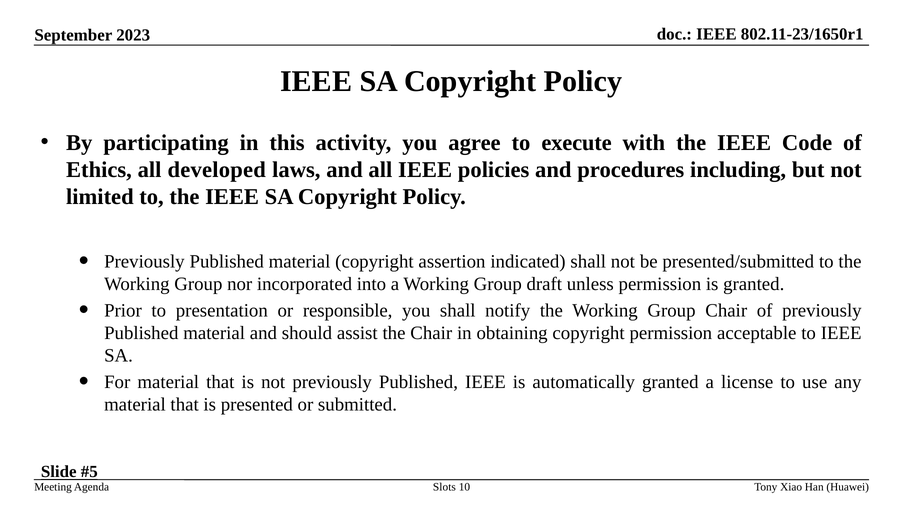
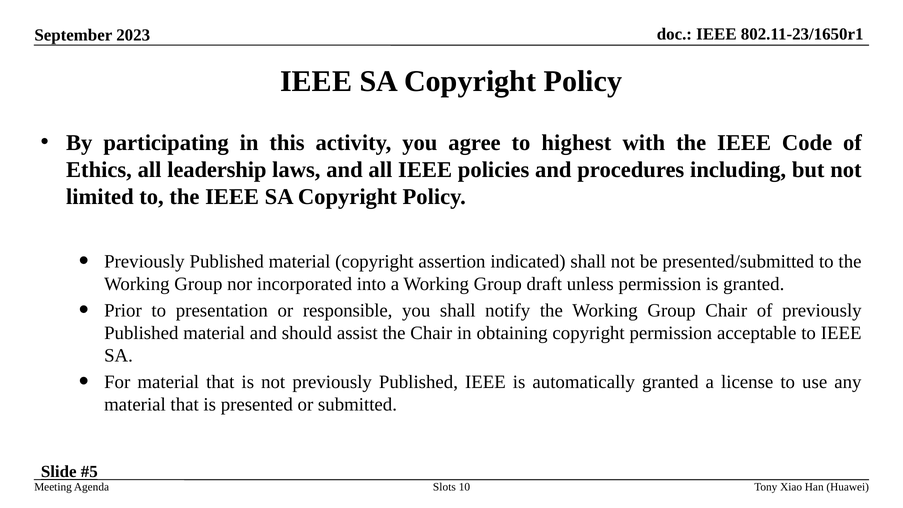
execute: execute -> highest
developed: developed -> leadership
